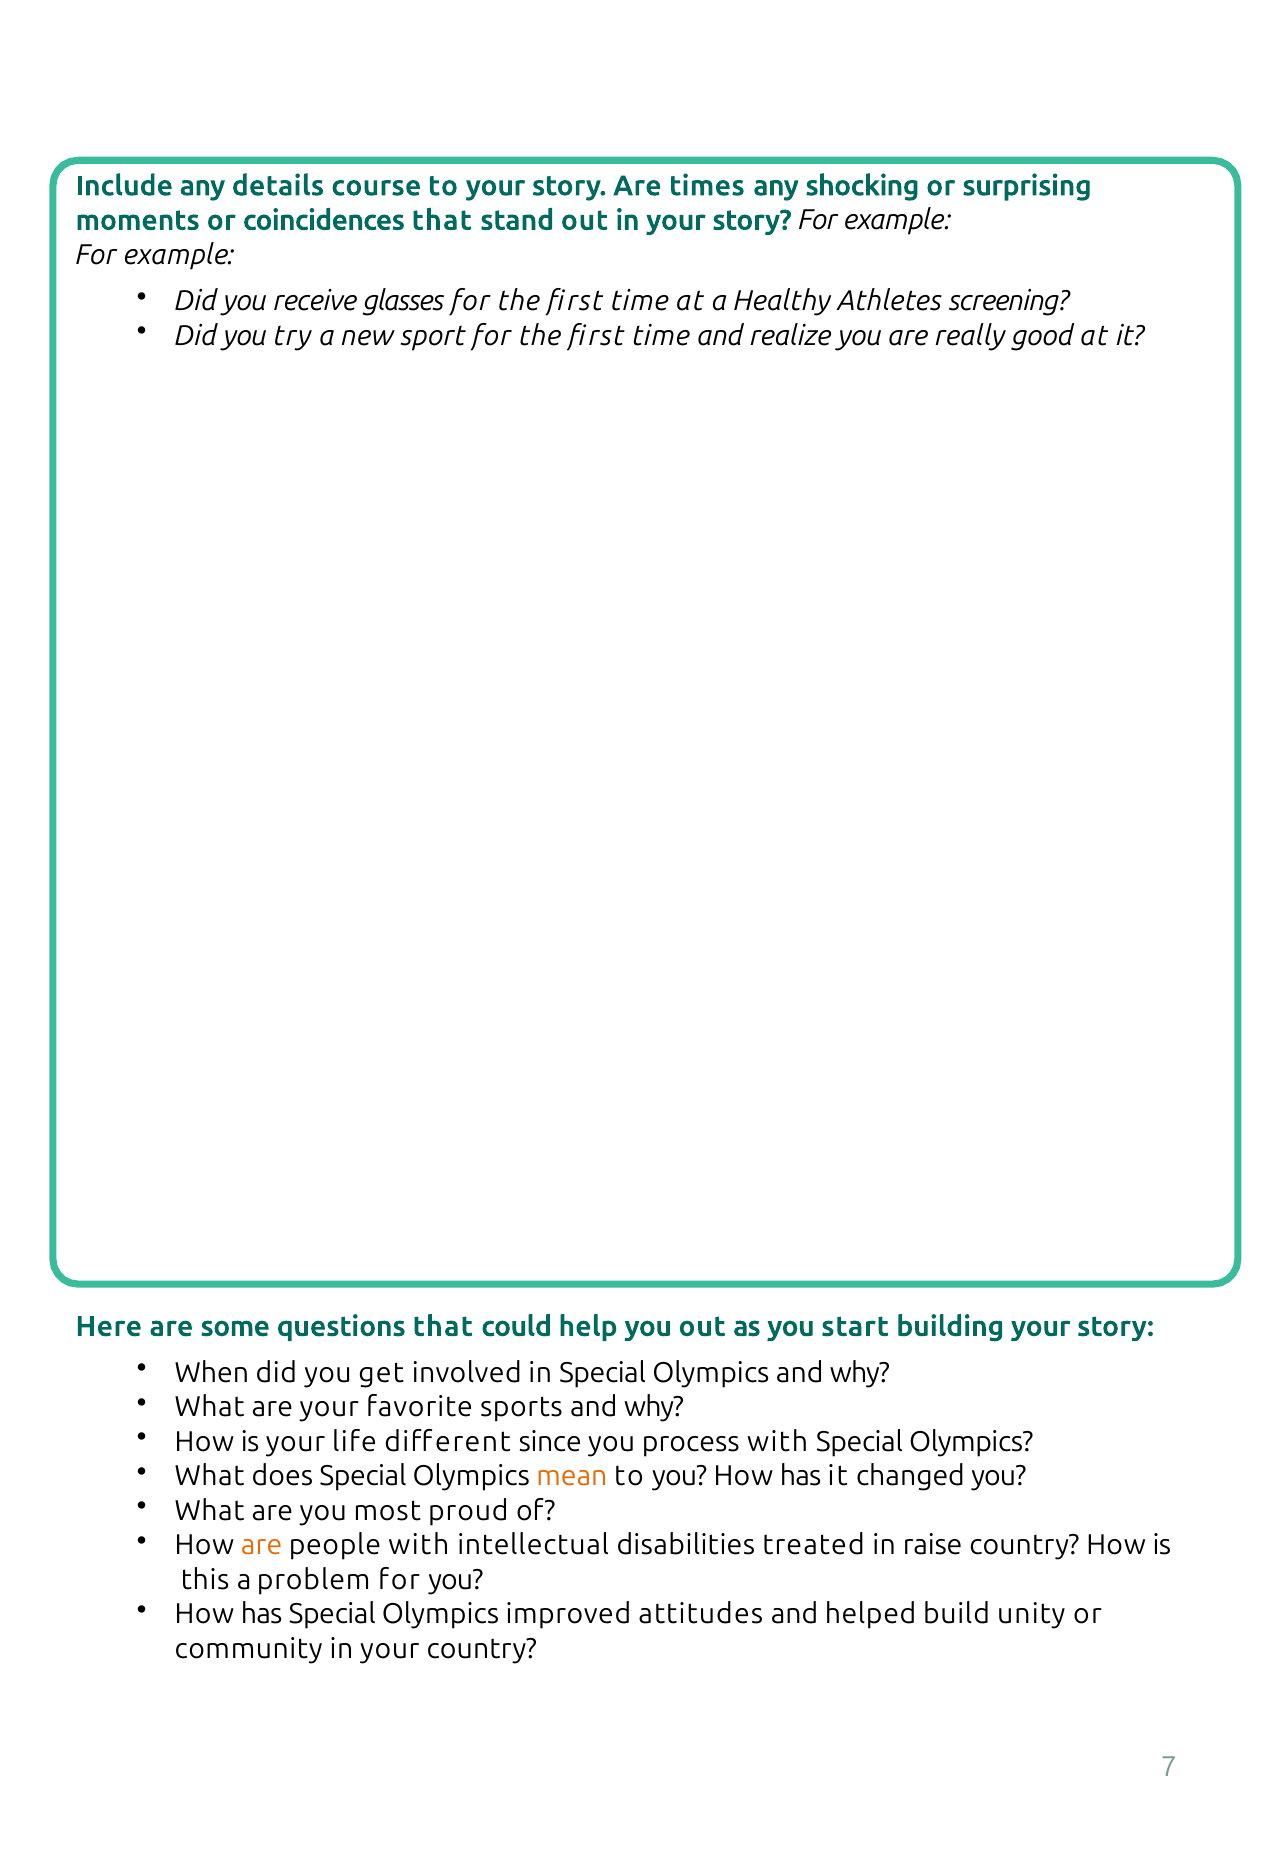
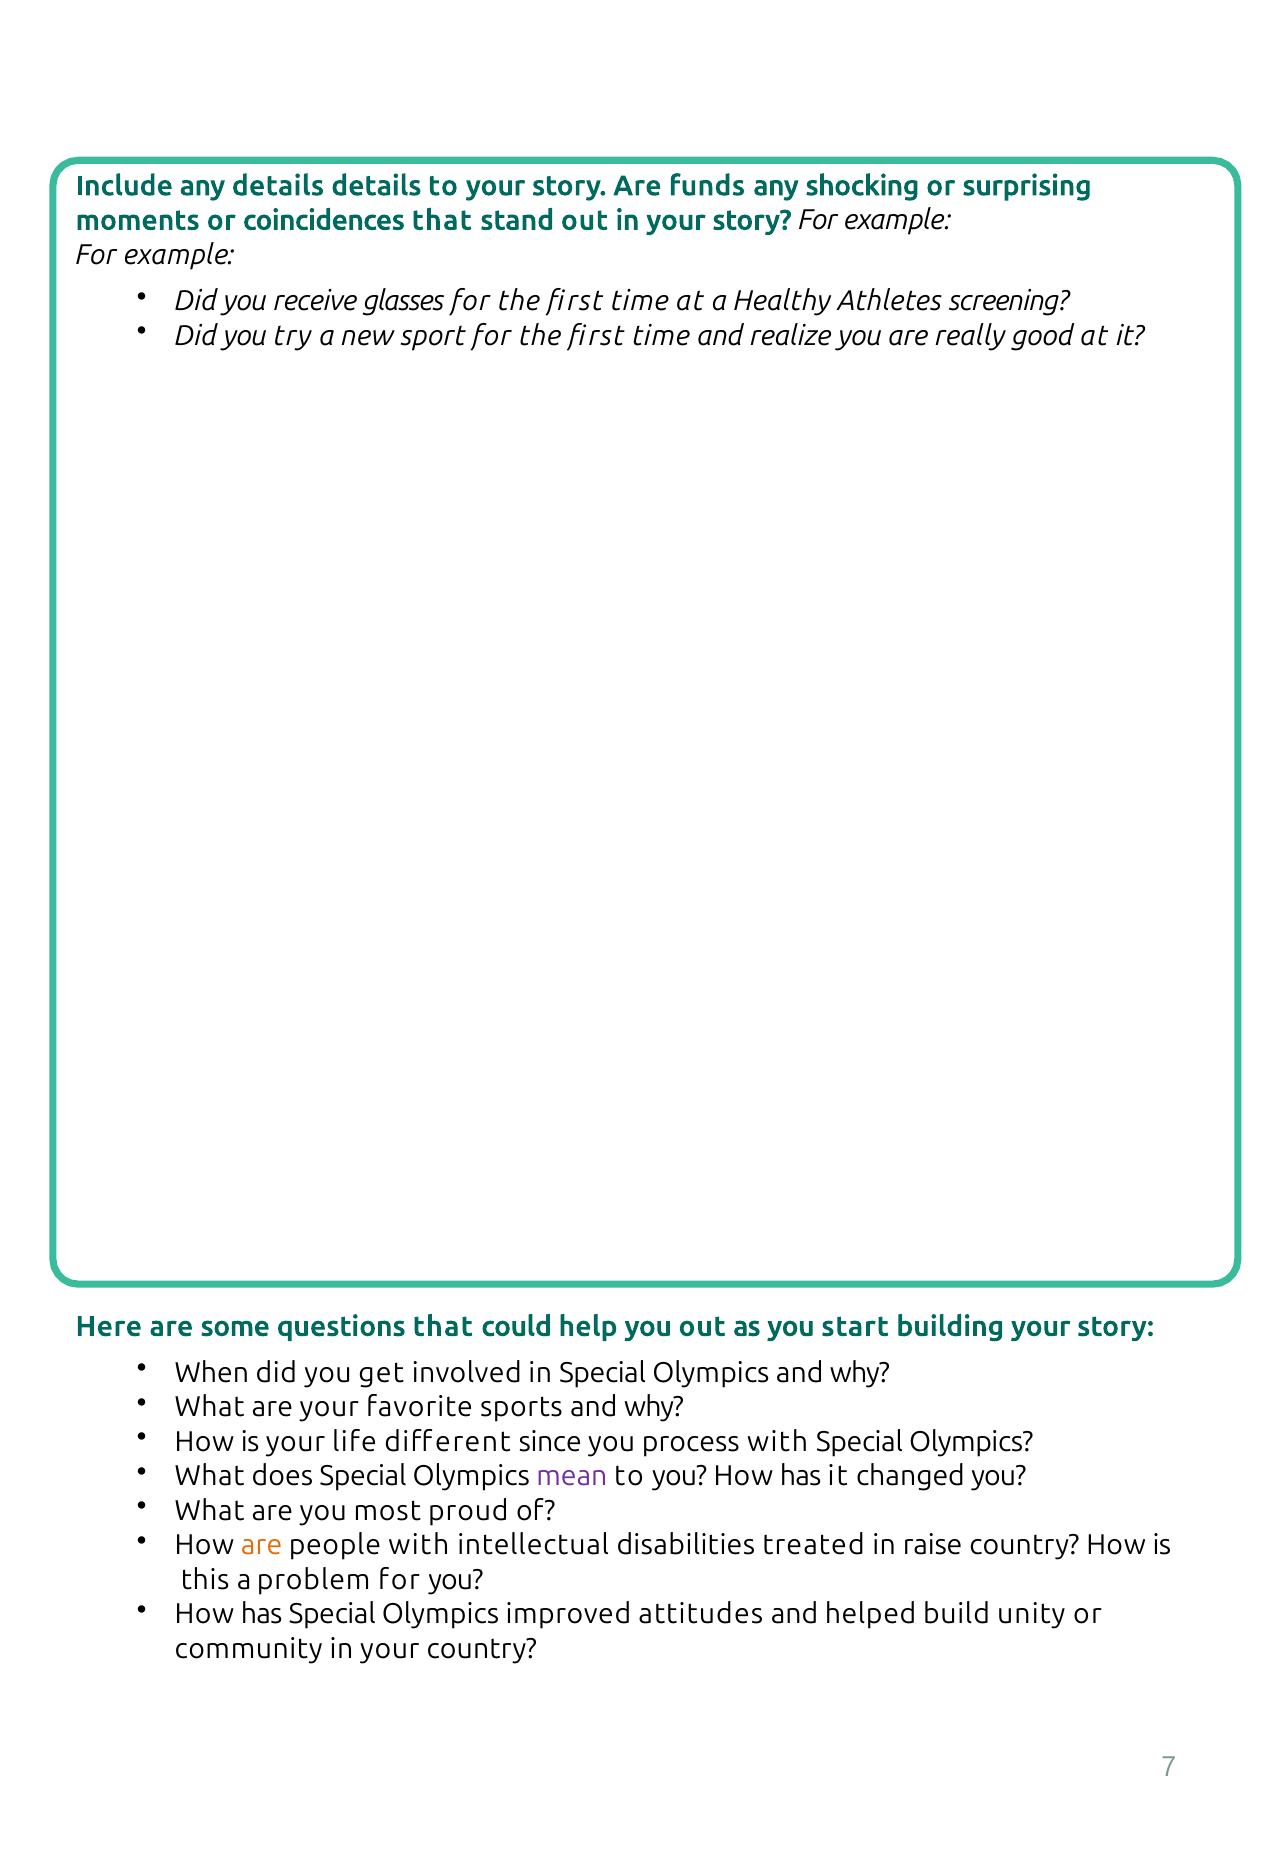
details course: course -> details
times: times -> funds
mean colour: orange -> purple
